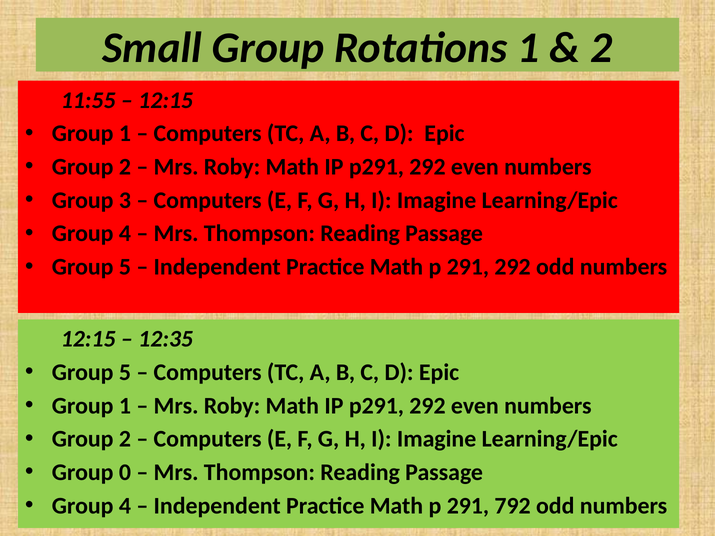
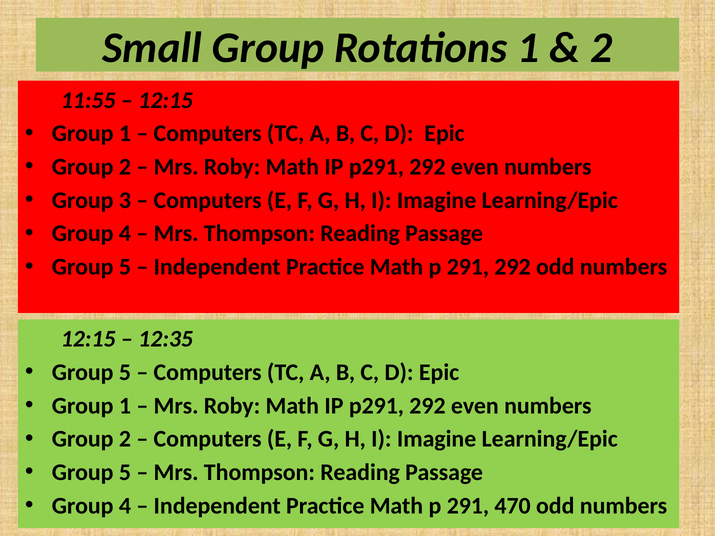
0 at (125, 473): 0 -> 5
792: 792 -> 470
